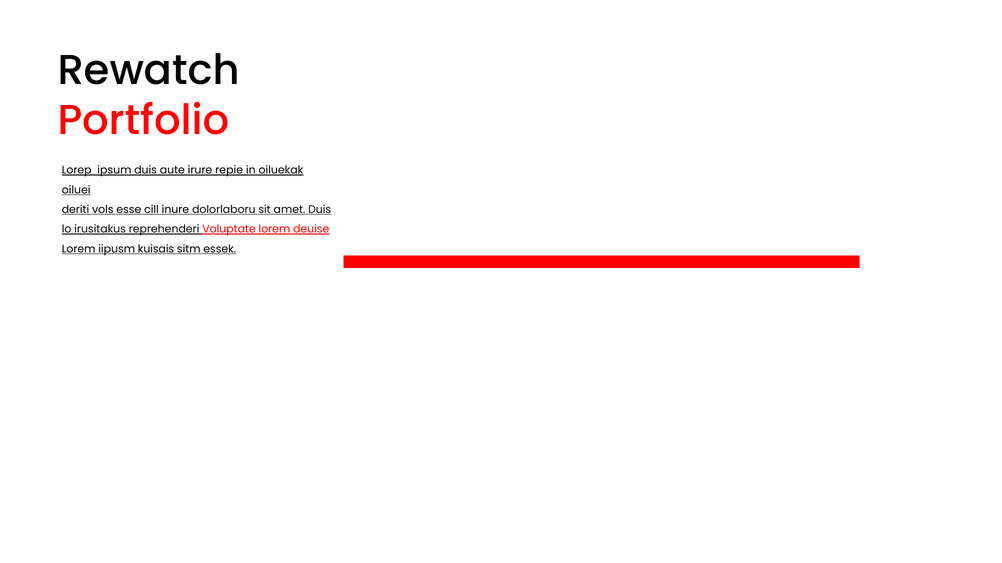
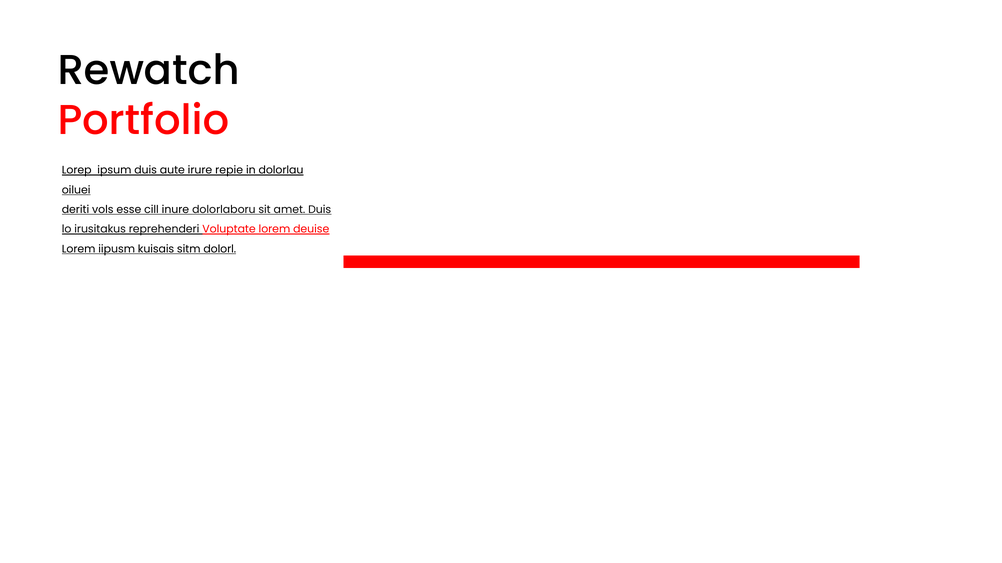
oiluekak: oiluekak -> dolorlau
essek: essek -> dolorl
